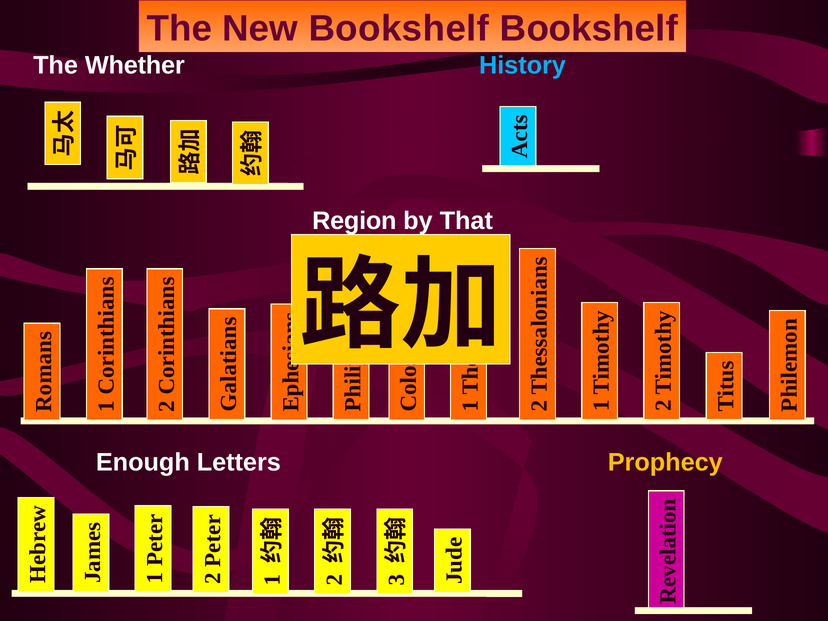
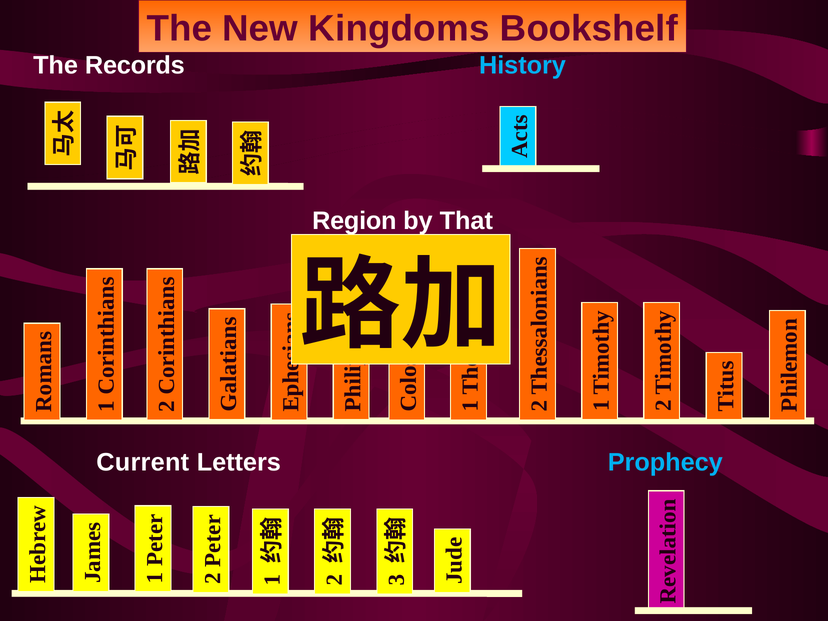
New Bookshelf: Bookshelf -> Kingdoms
Whether: Whether -> Records
Enough: Enough -> Current
Prophecy colour: yellow -> light blue
